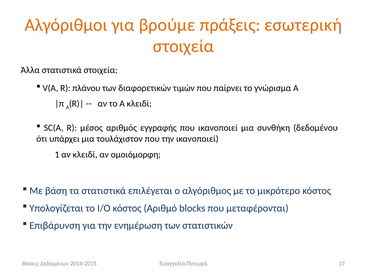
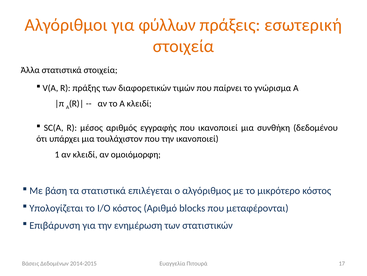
βρούμε: βρούμε -> φύλλων
πλάνου: πλάνου -> πράξης
